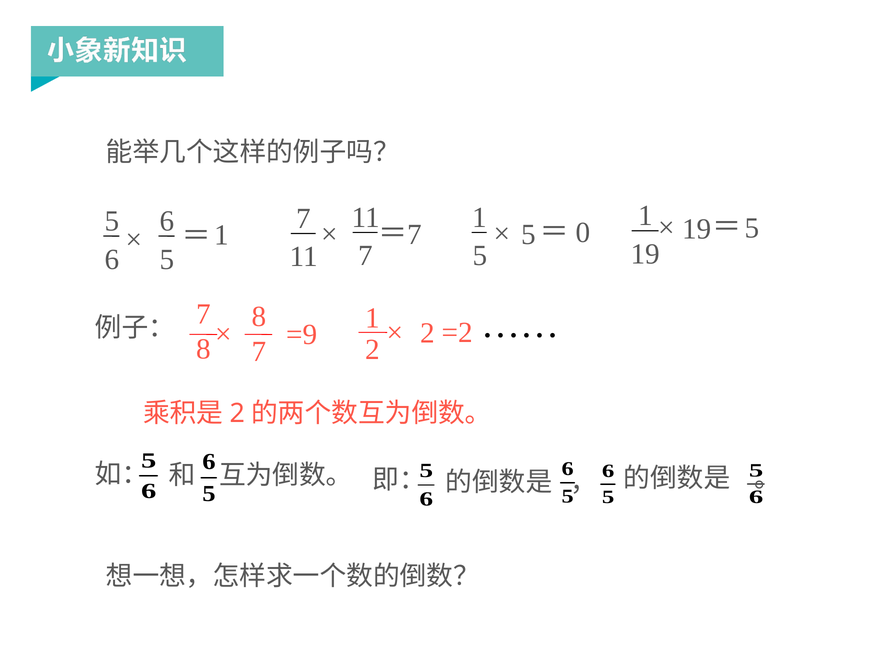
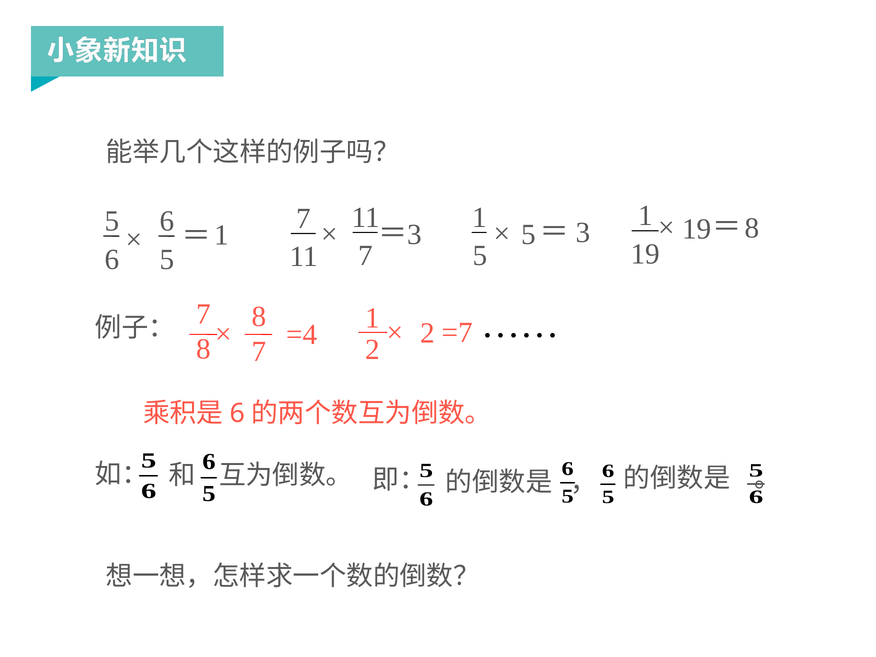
5 at (752, 228): 5 -> 8
0 at (583, 233): 0 -> 3
7 at (415, 235): 7 -> 3
=2: =2 -> =7
=9: =9 -> =4
2 at (237, 414): 2 -> 6
